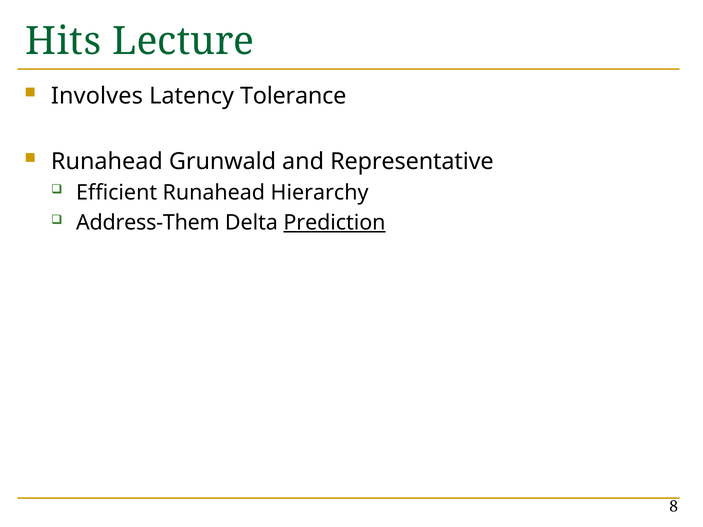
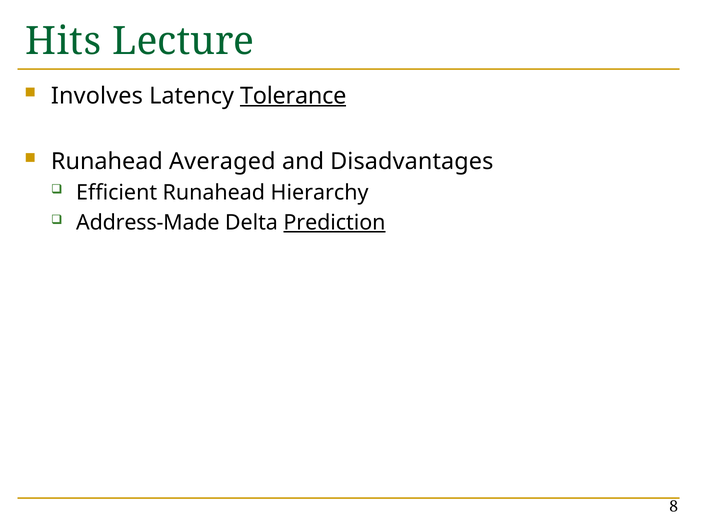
Tolerance underline: none -> present
Grunwald: Grunwald -> Averaged
Representative: Representative -> Disadvantages
Address-Them: Address-Them -> Address-Made
